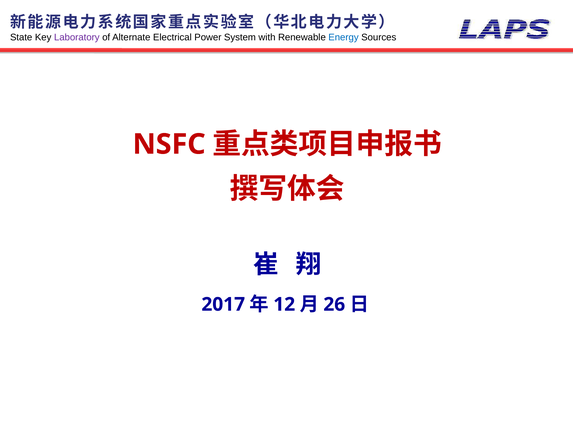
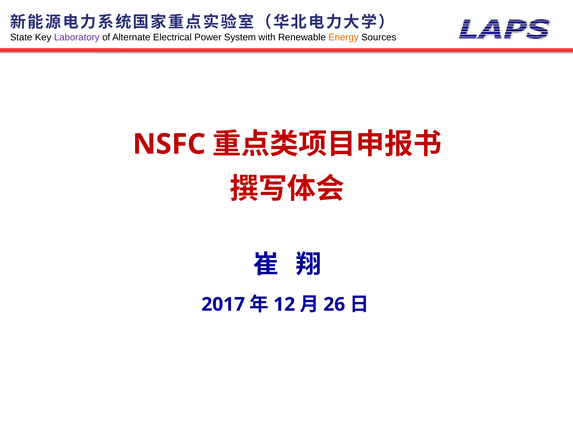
Energy colour: blue -> orange
